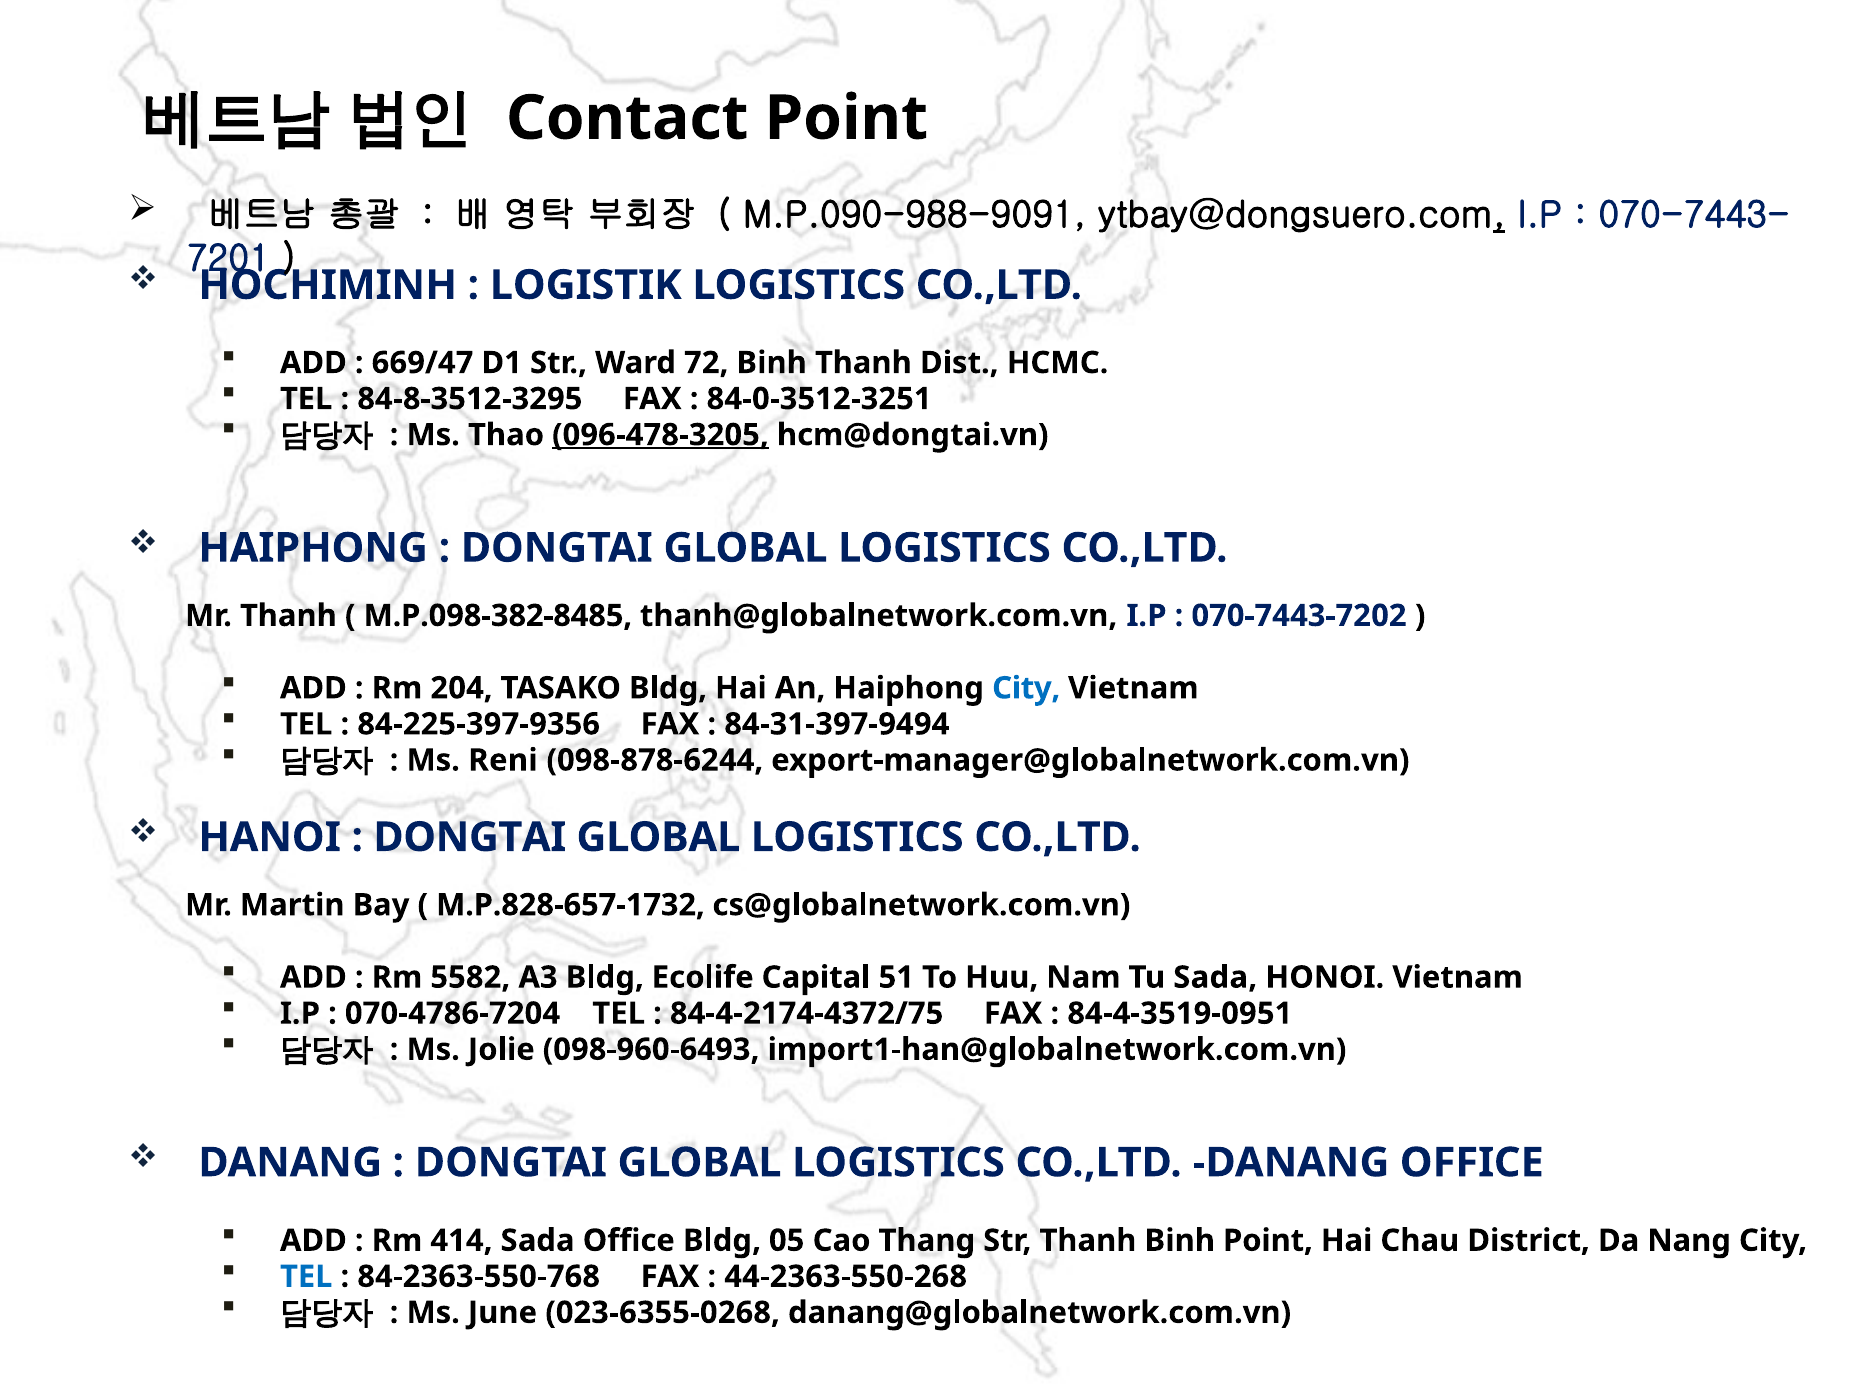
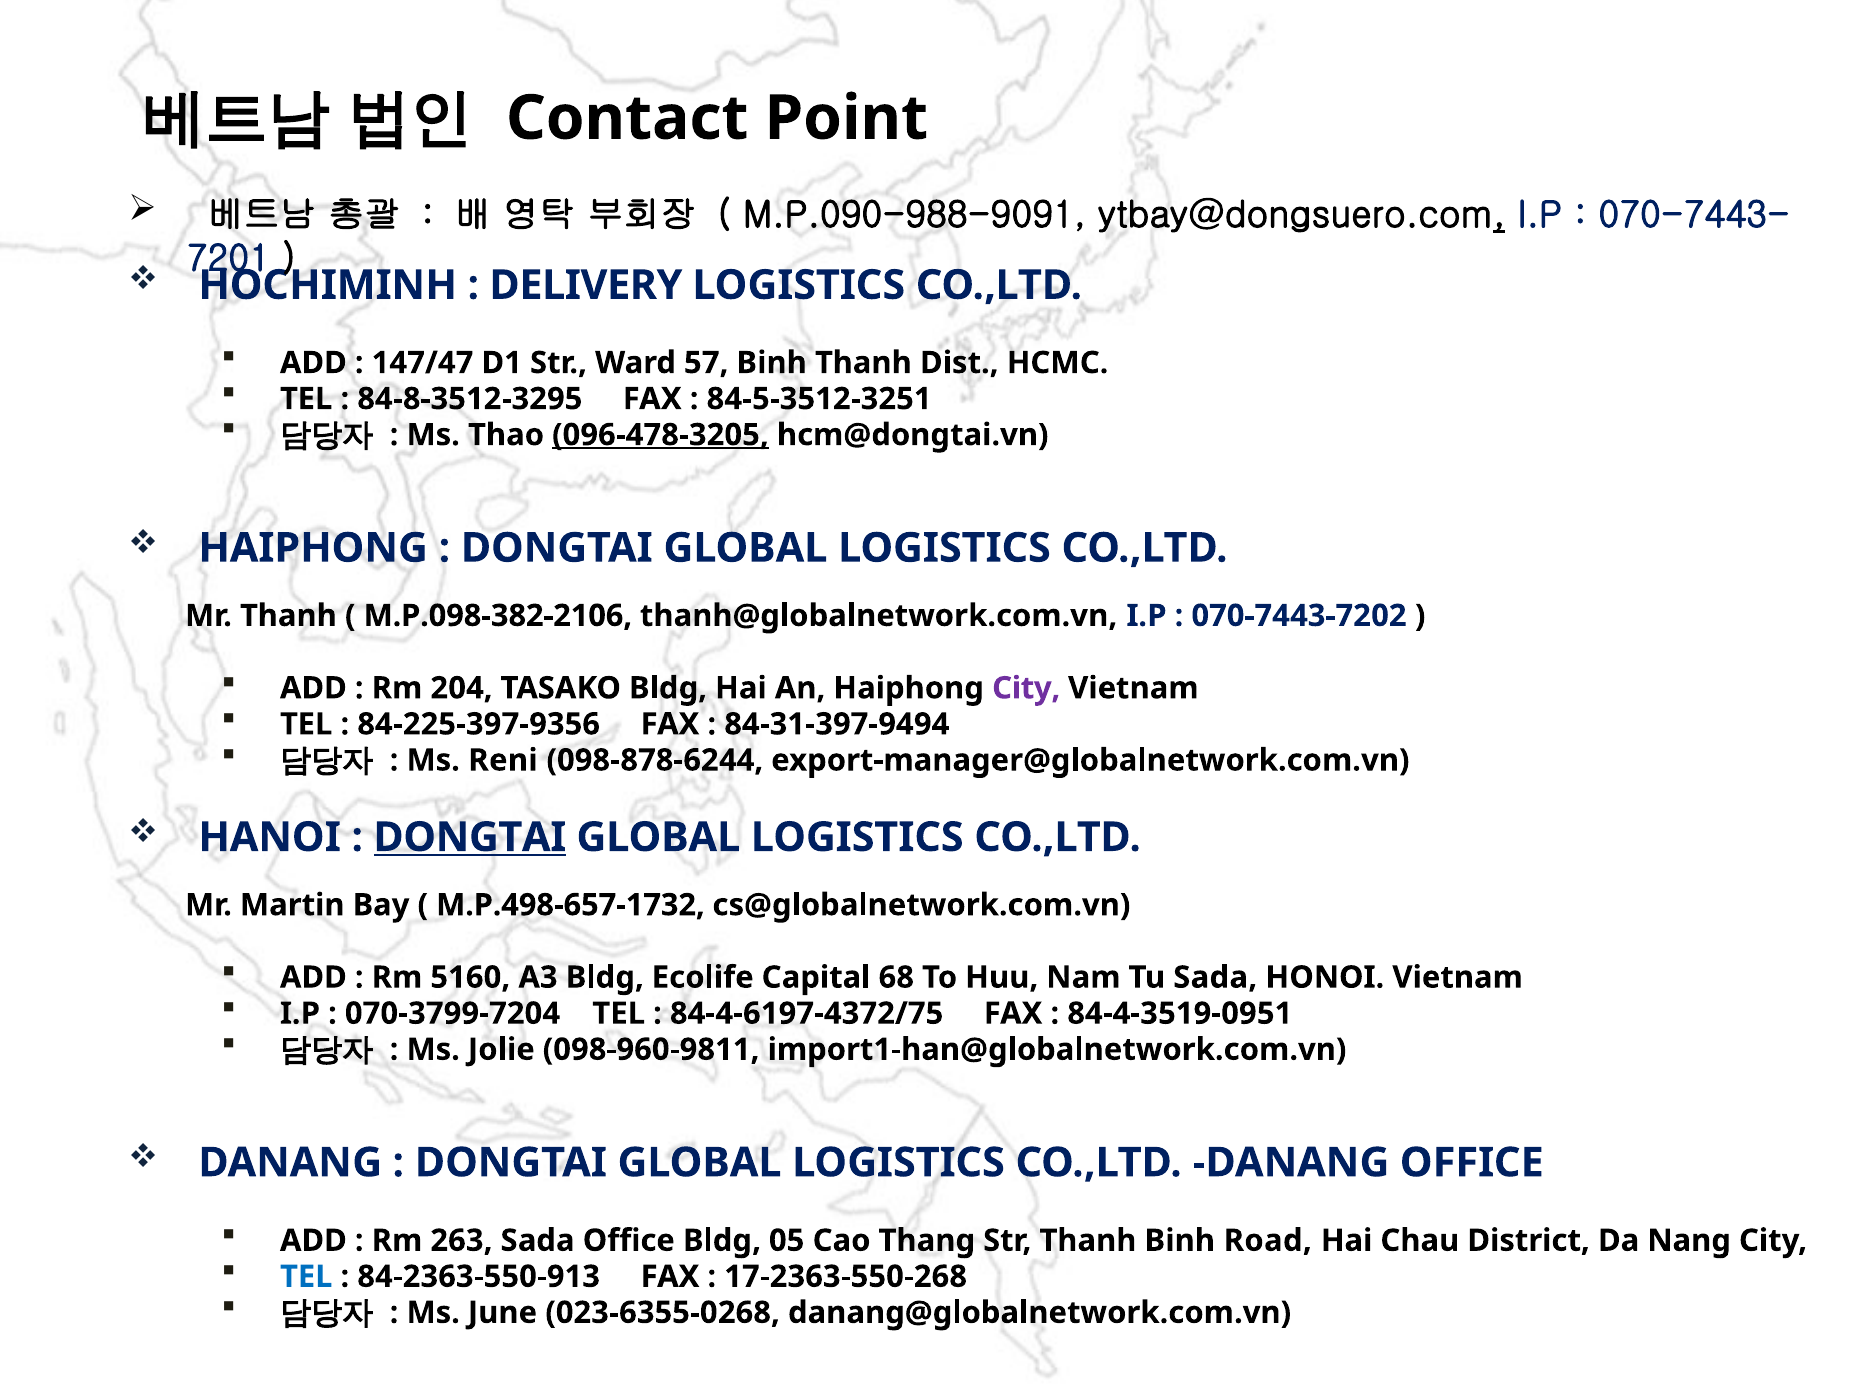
LOGISTIK: LOGISTIK -> DELIVERY
669/47: 669/47 -> 147/47
72: 72 -> 57
84-0-3512-3251: 84-0-3512-3251 -> 84-5-3512-3251
M.P.098-382-8485: M.P.098-382-8485 -> M.P.098-382-2106
City at (1026, 688) colour: blue -> purple
DONGTAI at (470, 837) underline: none -> present
M.P.828-657-1732: M.P.828-657-1732 -> M.P.498-657-1732
5582: 5582 -> 5160
51: 51 -> 68
070-4786-7204: 070-4786-7204 -> 070-3799-7204
84-4-2174-4372/75: 84-4-2174-4372/75 -> 84-4-6197-4372/75
098-960-6493: 098-960-6493 -> 098-960-9811
414: 414 -> 263
Binh Point: Point -> Road
84-2363-550-768: 84-2363-550-768 -> 84-2363-550-913
44-2363-550-268: 44-2363-550-268 -> 17-2363-550-268
